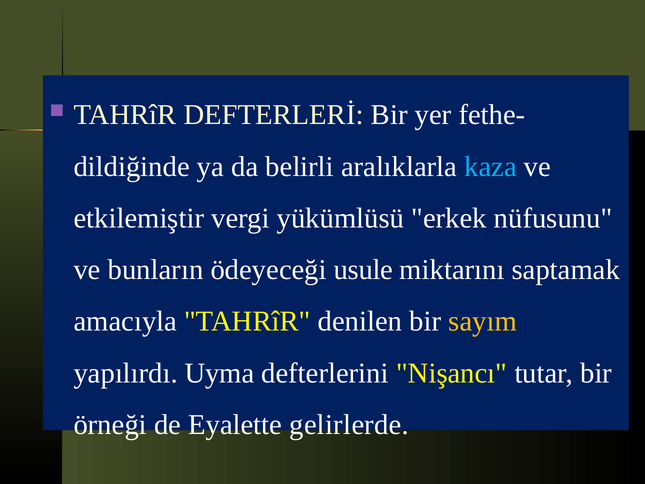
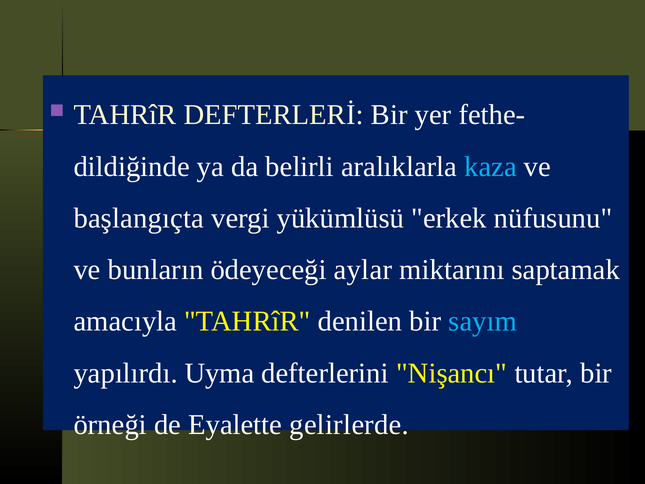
etkilemiştir: etkilemiştir -> başlangıçta
usule: usule -> aylar
sayım colour: yellow -> light blue
